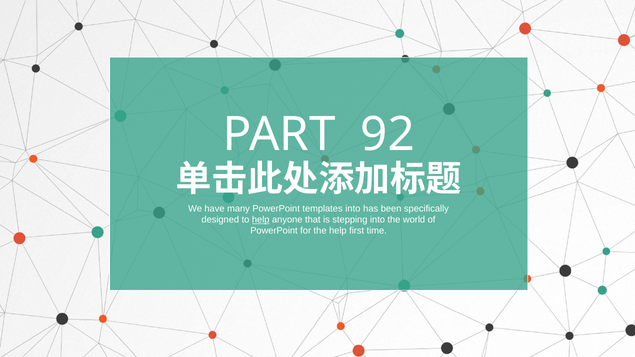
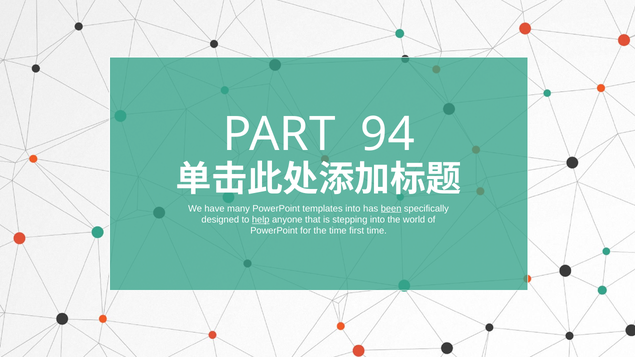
92: 92 -> 94
been underline: none -> present
the help: help -> time
